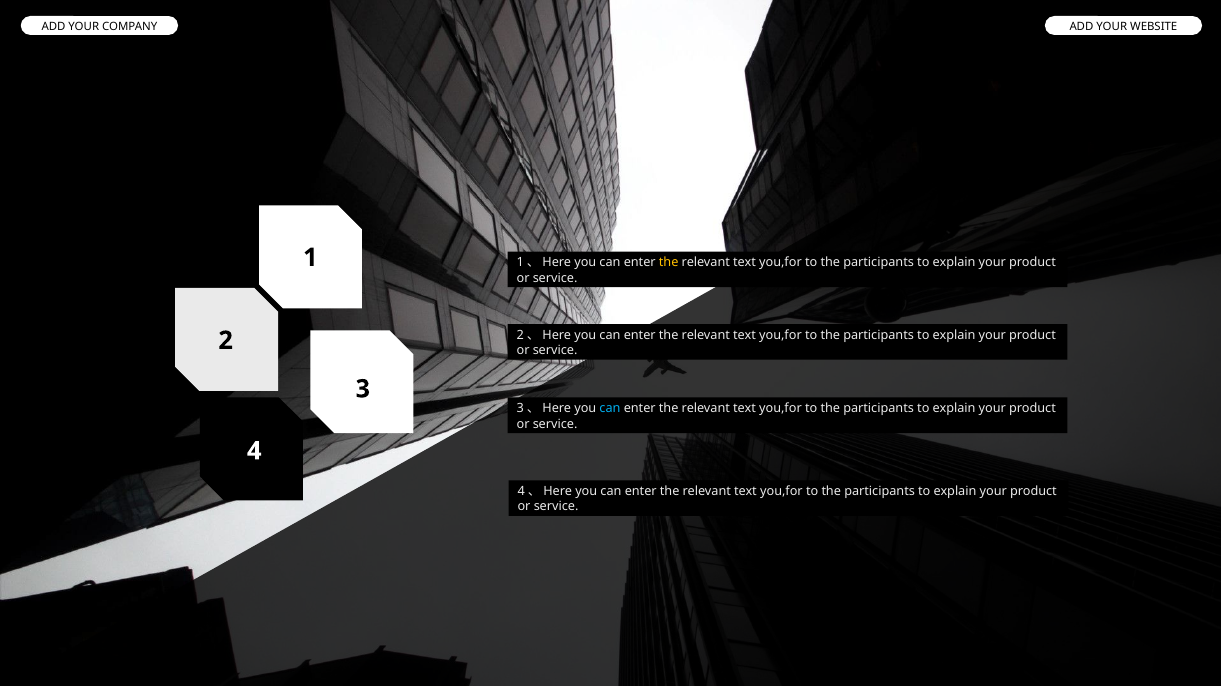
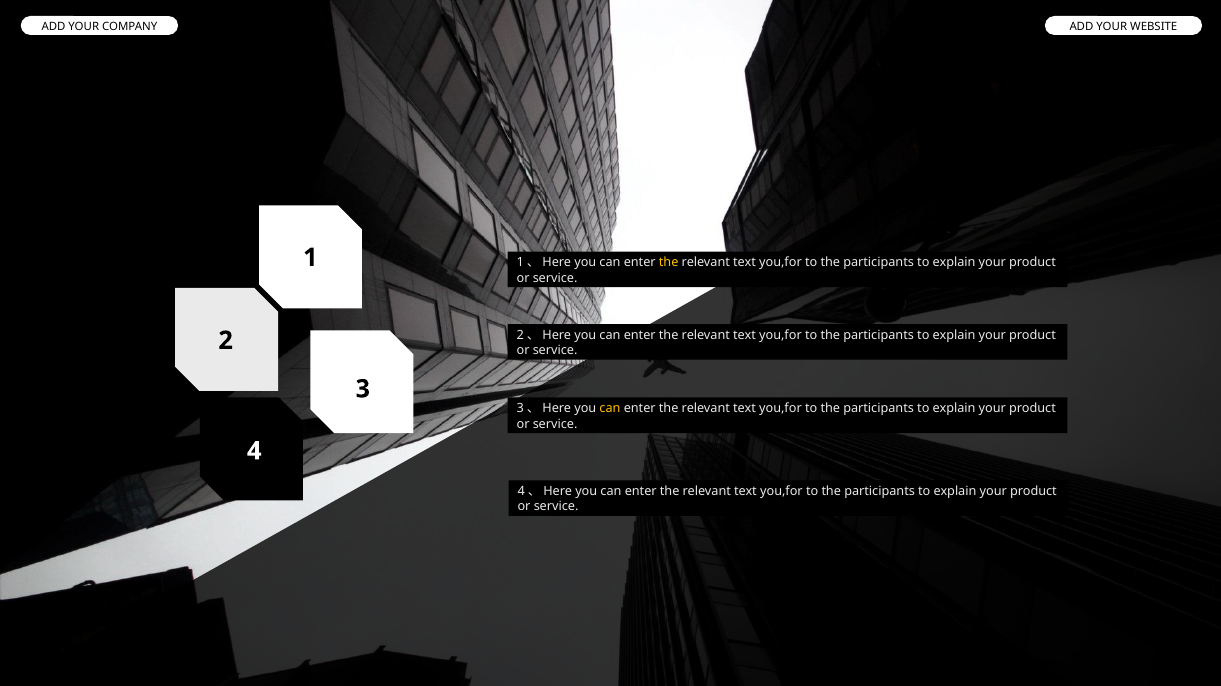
can at (610, 408) colour: light blue -> yellow
